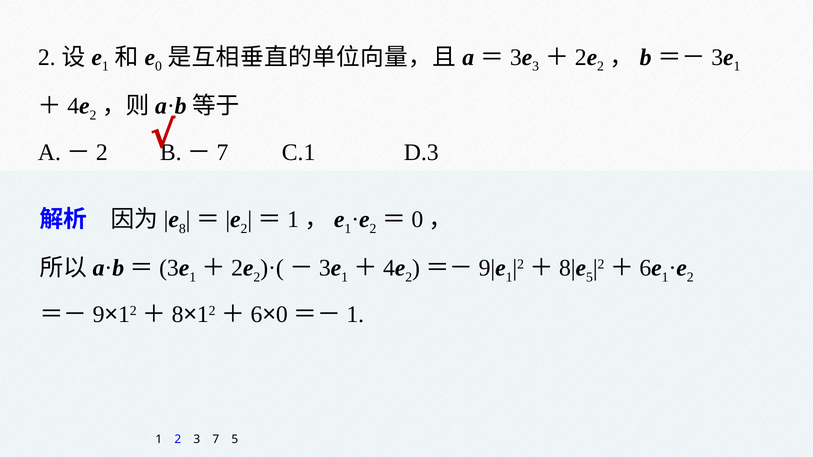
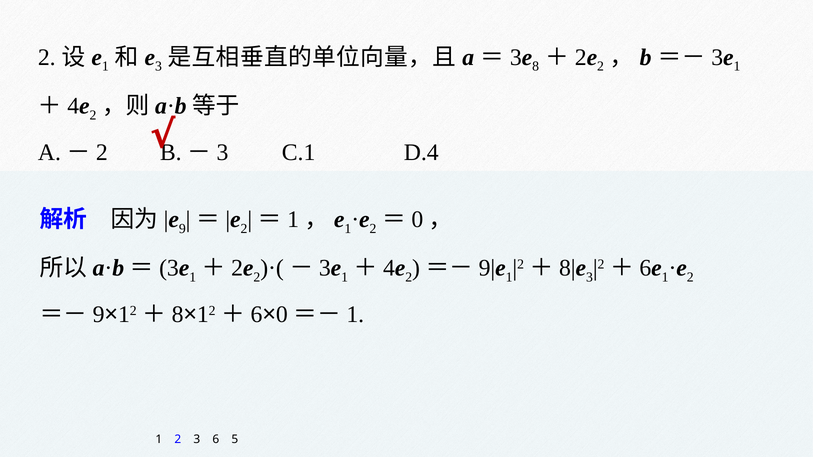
0 at (158, 66): 0 -> 3
3 at (536, 66): 3 -> 8
7 at (223, 152): 7 -> 3
D.3: D.3 -> D.4
8 at (182, 229): 8 -> 9
5 at (589, 277): 5 -> 3
3 7: 7 -> 6
